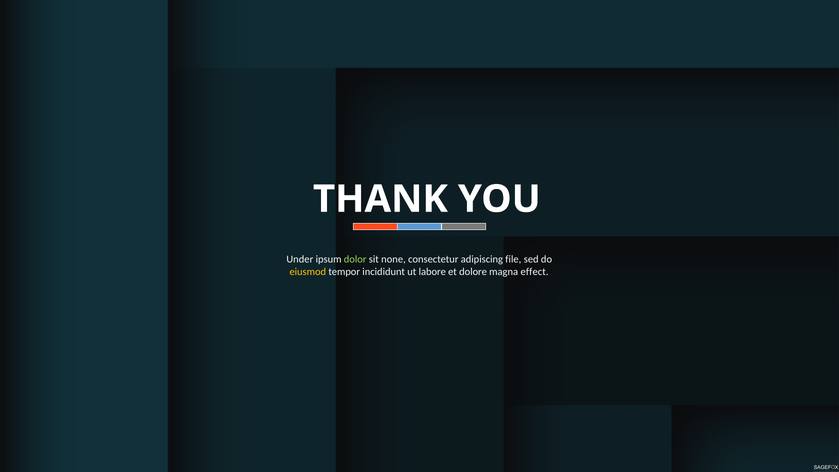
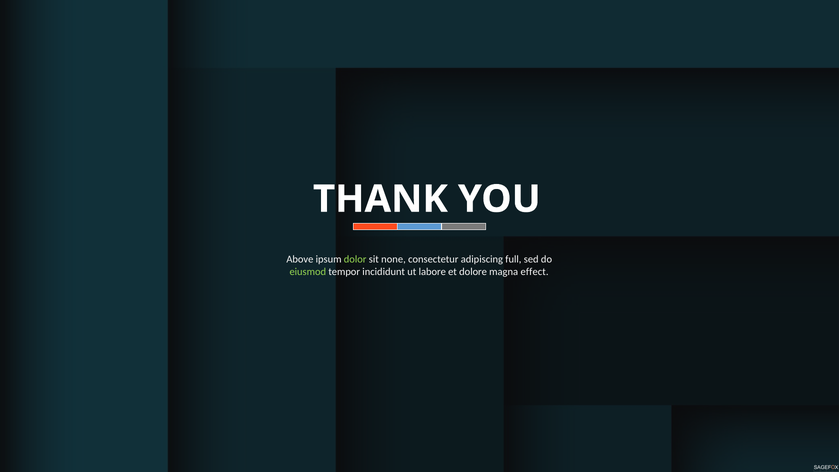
Under: Under -> Above
file: file -> full
eiusmod colour: yellow -> light green
